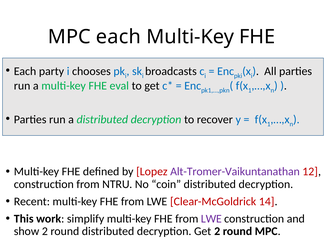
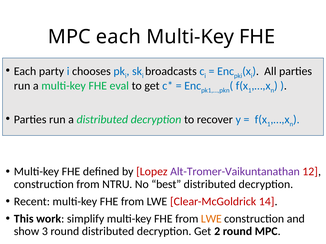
coin: coin -> best
LWE at (211, 219) colour: purple -> orange
show 2: 2 -> 3
